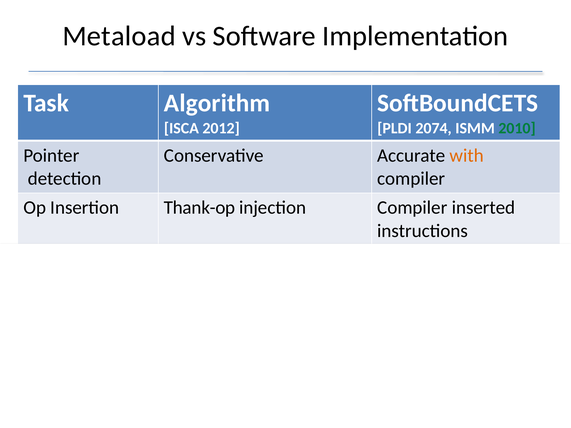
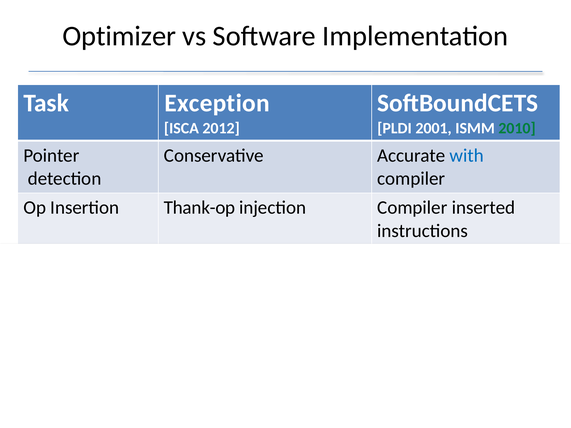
Metaload: Metaload -> Optimizer
Algorithm: Algorithm -> Exception
2074: 2074 -> 2001
with colour: orange -> blue
